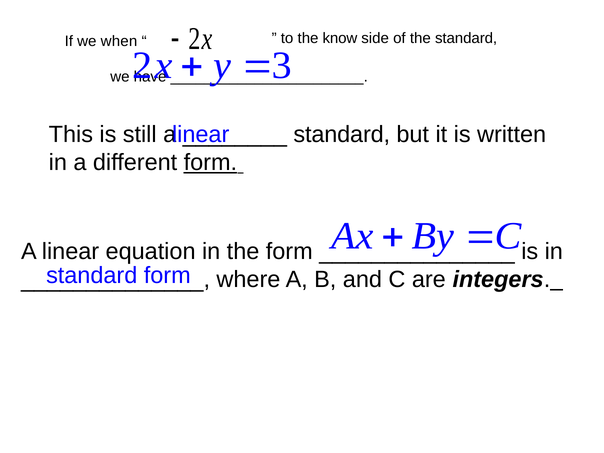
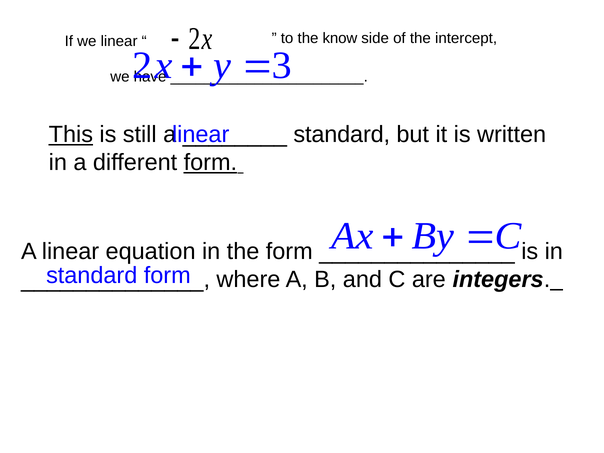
the standard: standard -> intercept
we when: when -> linear
This underline: none -> present
